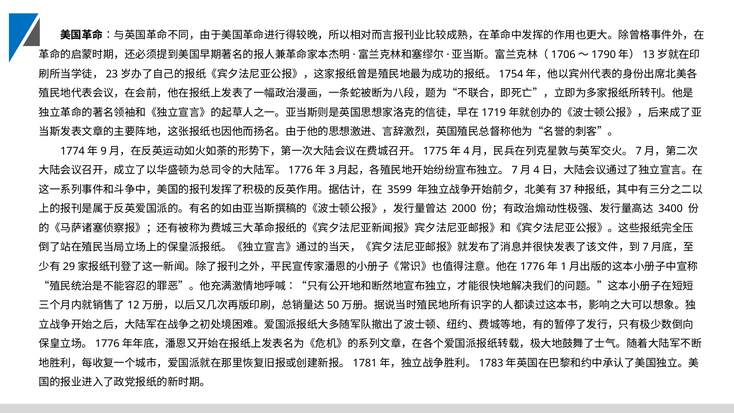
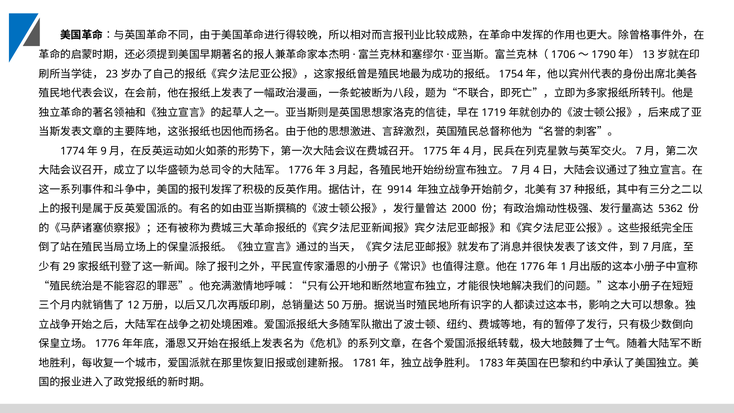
3599: 3599 -> 9914
3400: 3400 -> 5362
